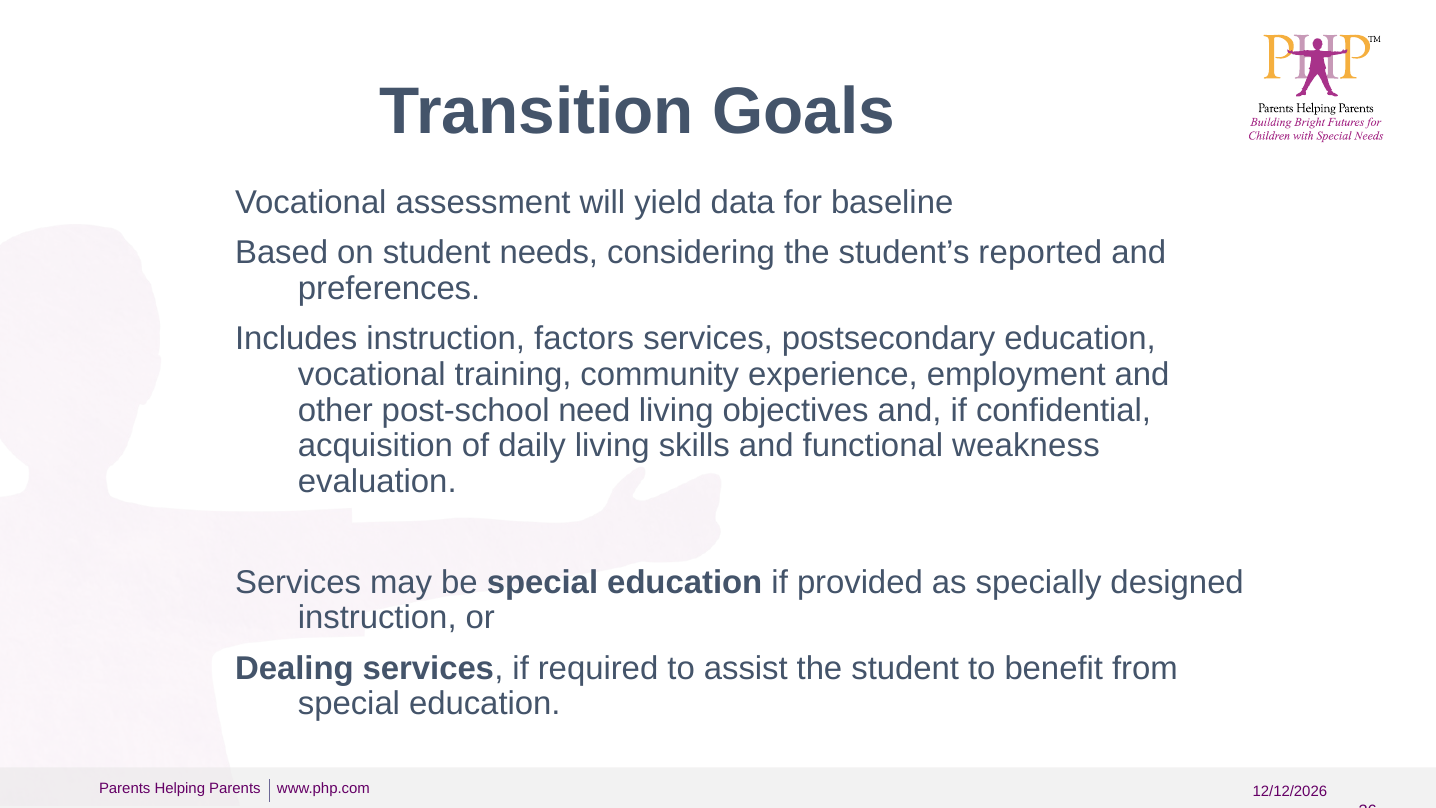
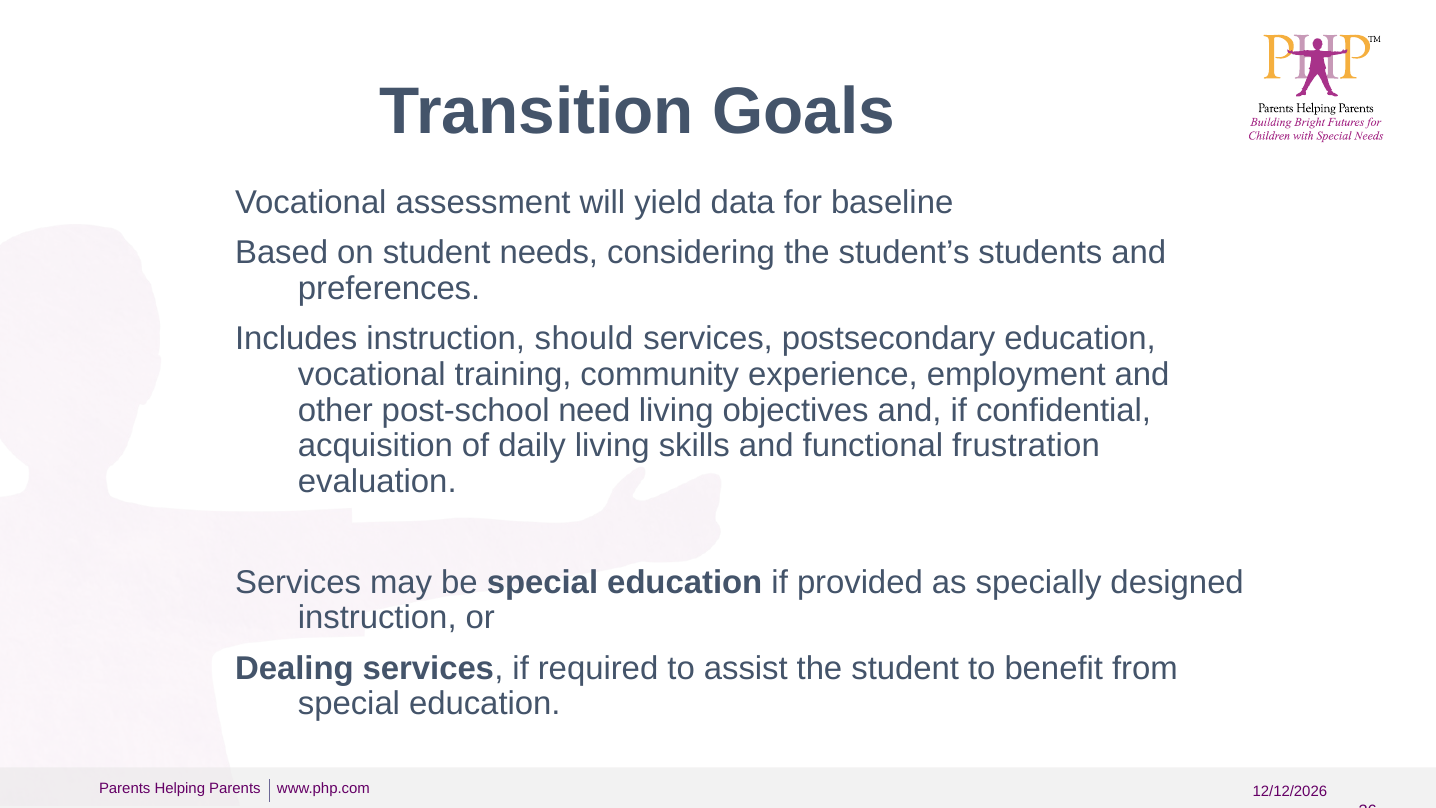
reported: reported -> students
factors: factors -> should
weakness: weakness -> frustration
